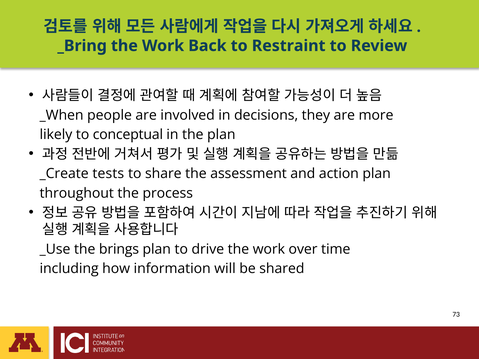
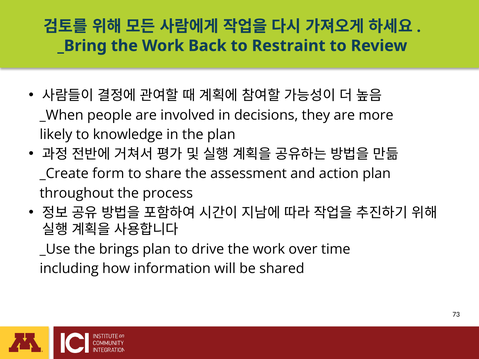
conceptual: conceptual -> knowledge
tests: tests -> form
